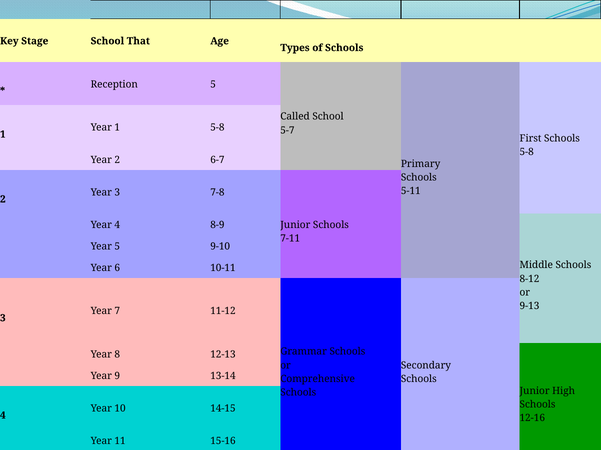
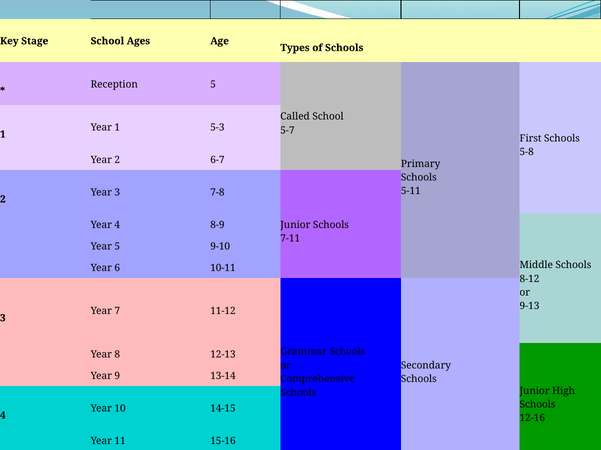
That: That -> Ages
1 5-8: 5-8 -> 5-3
